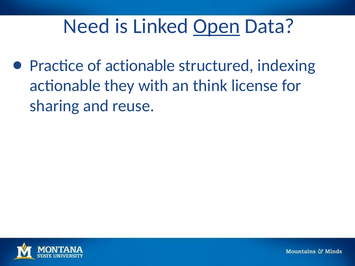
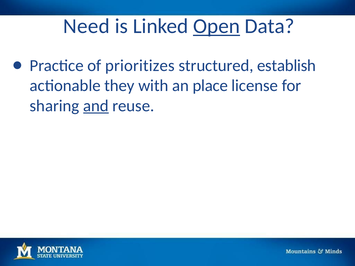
of actionable: actionable -> prioritizes
indexing: indexing -> establish
think: think -> place
and underline: none -> present
